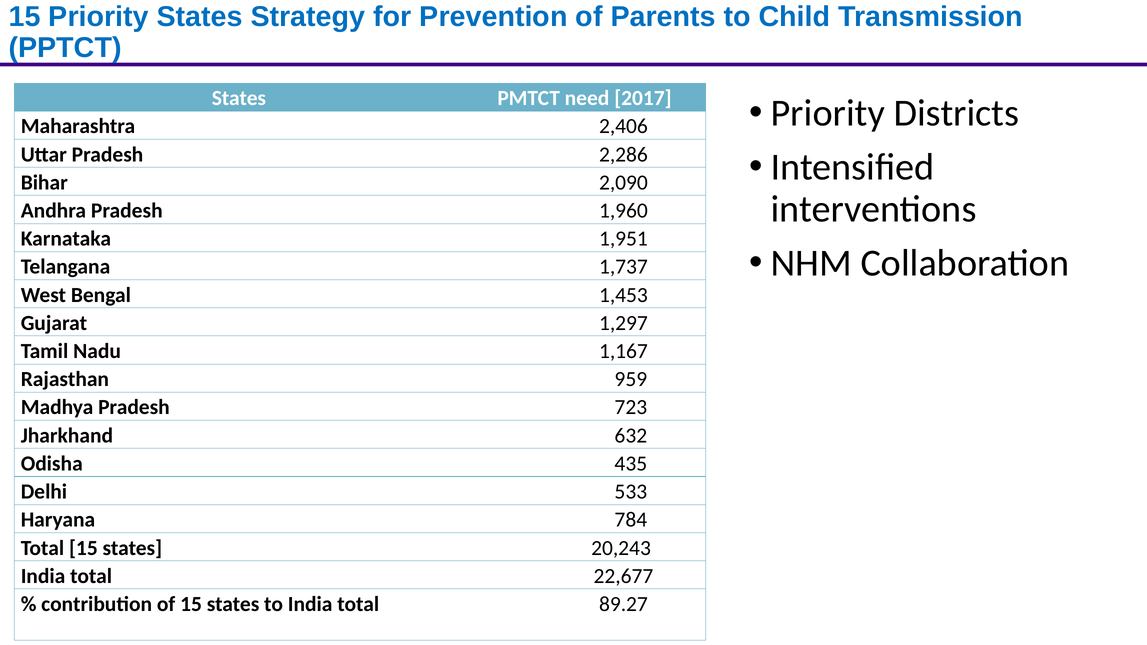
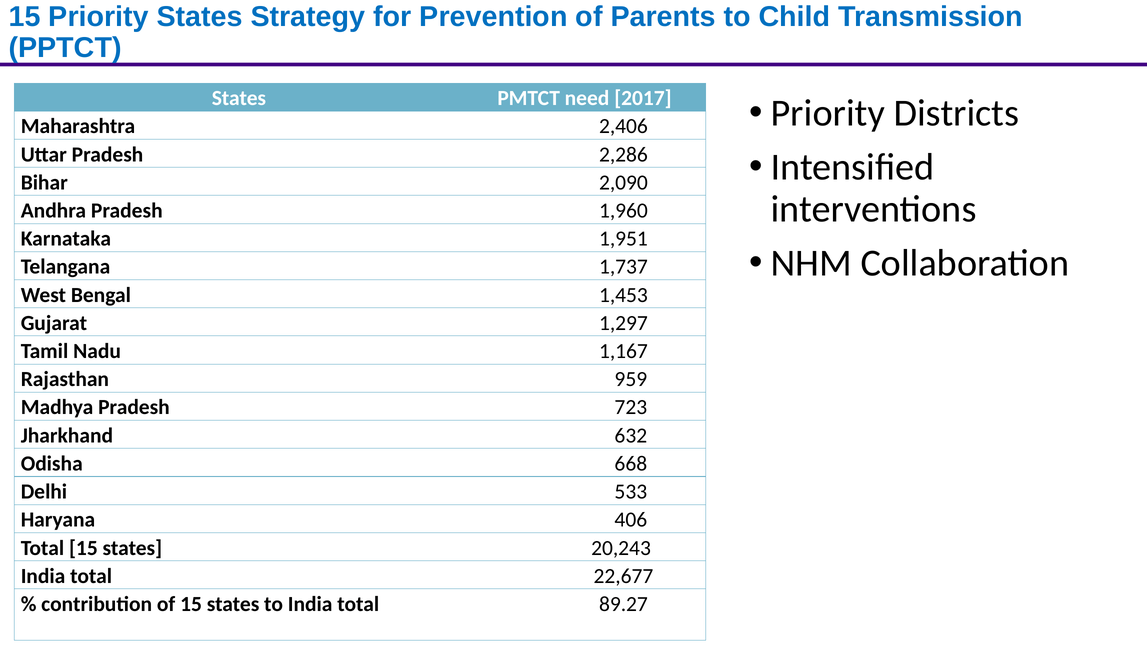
435: 435 -> 668
784: 784 -> 406
